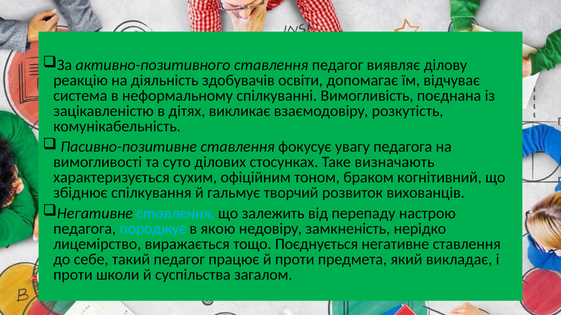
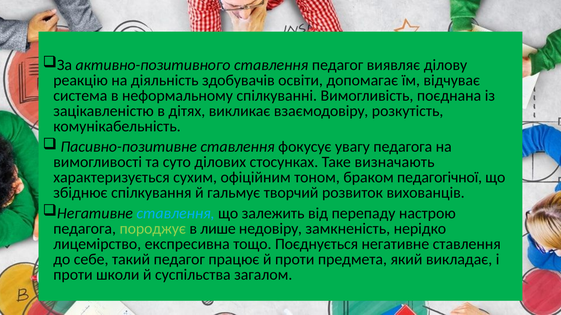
когнітивний: когнітивний -> педагогічної
породжує colour: light blue -> light green
якою: якою -> лише
виражається: виражається -> експресивна
